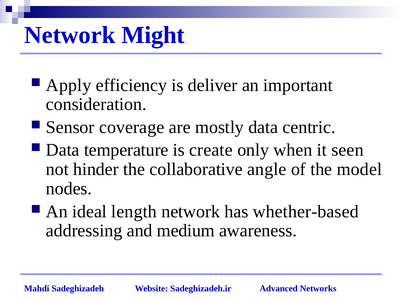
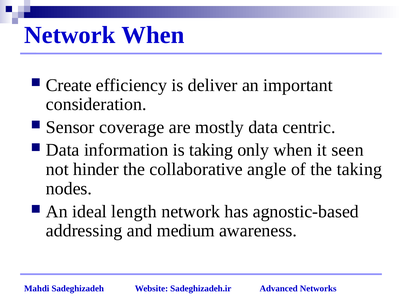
Network Might: Might -> When
Apply: Apply -> Create
temperature: temperature -> information
is create: create -> taking
the model: model -> taking
whether-based: whether-based -> agnostic-based
